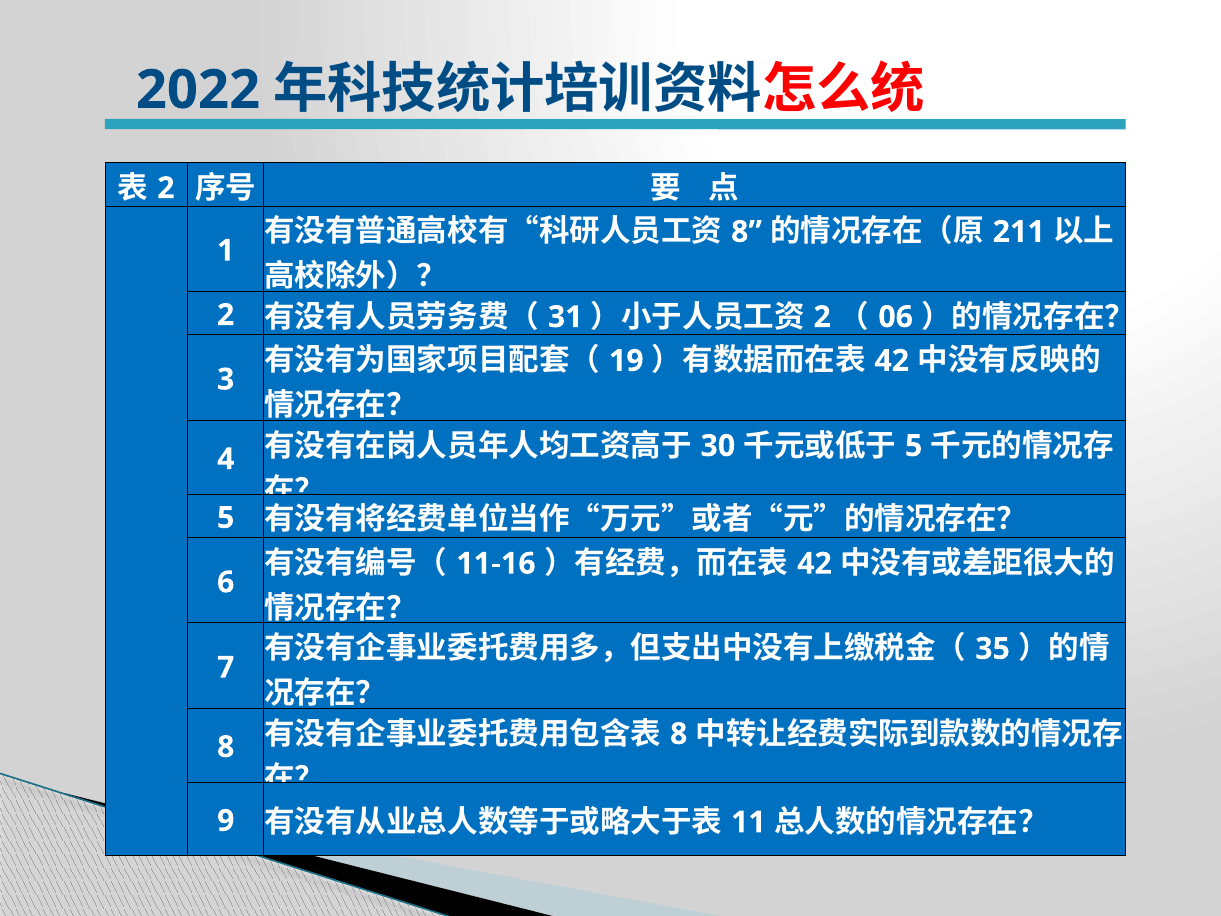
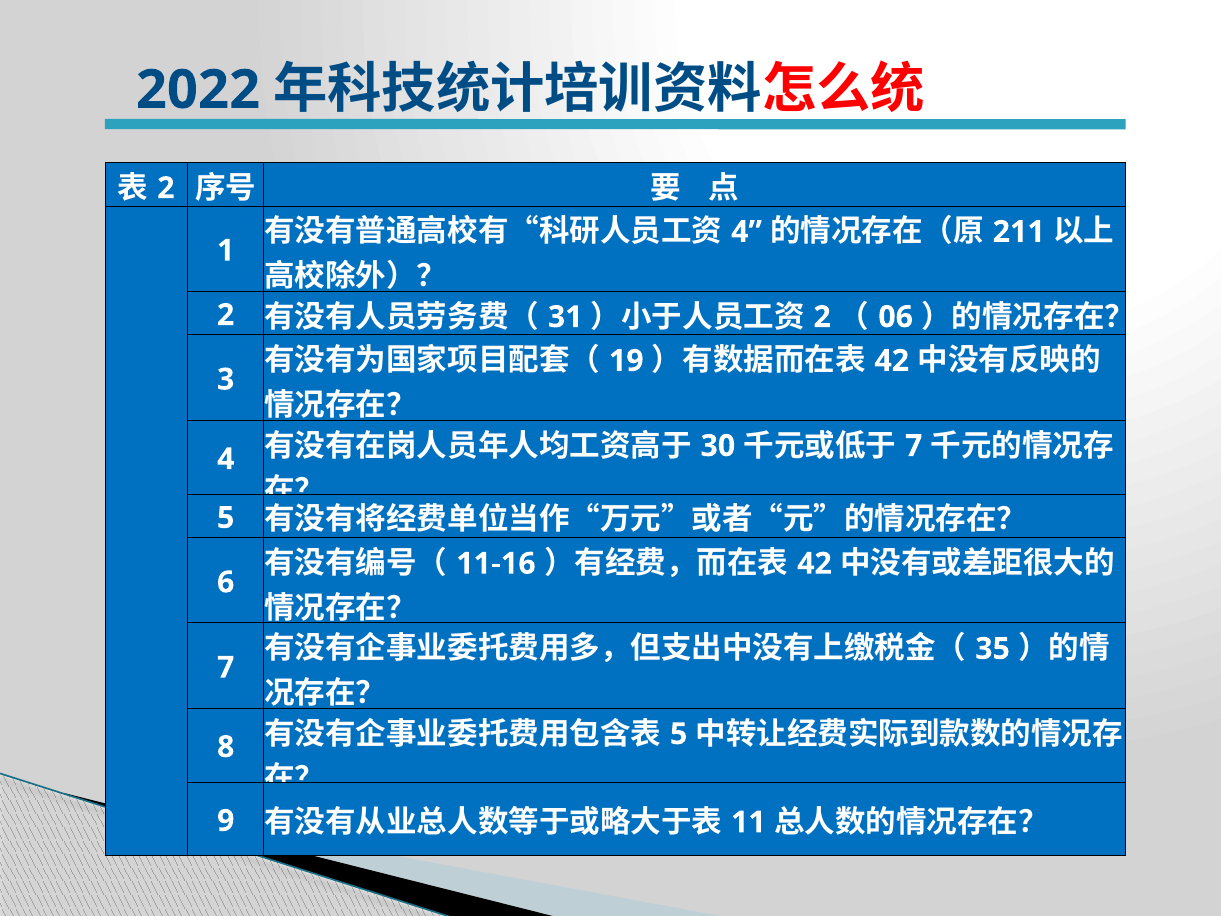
8 at (746, 232): 8 -> 4
5 at (914, 446): 5 -> 7
8 at (679, 734): 8 -> 5
